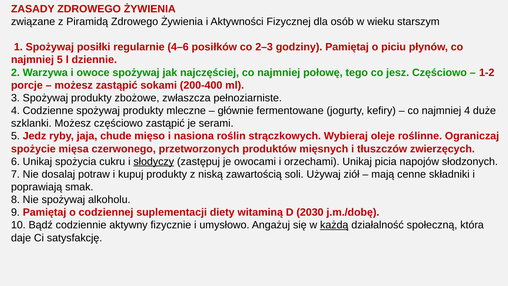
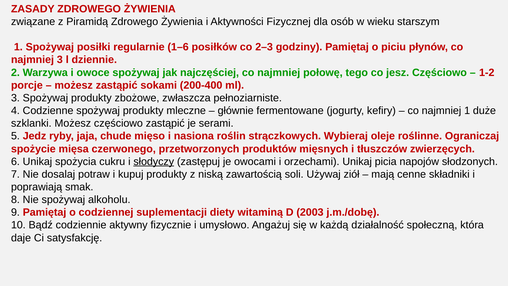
4–6: 4–6 -> 1–6
najmniej 5: 5 -> 3
najmniej 4: 4 -> 1
2030: 2030 -> 2003
każdą underline: present -> none
